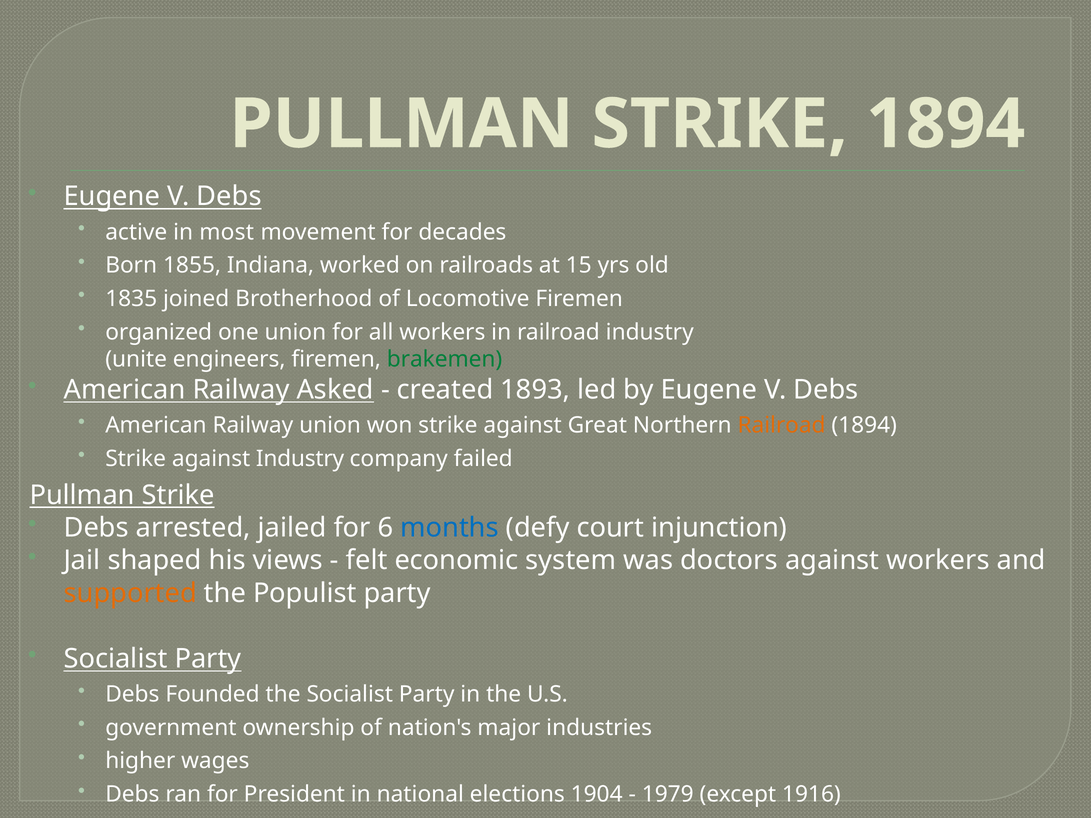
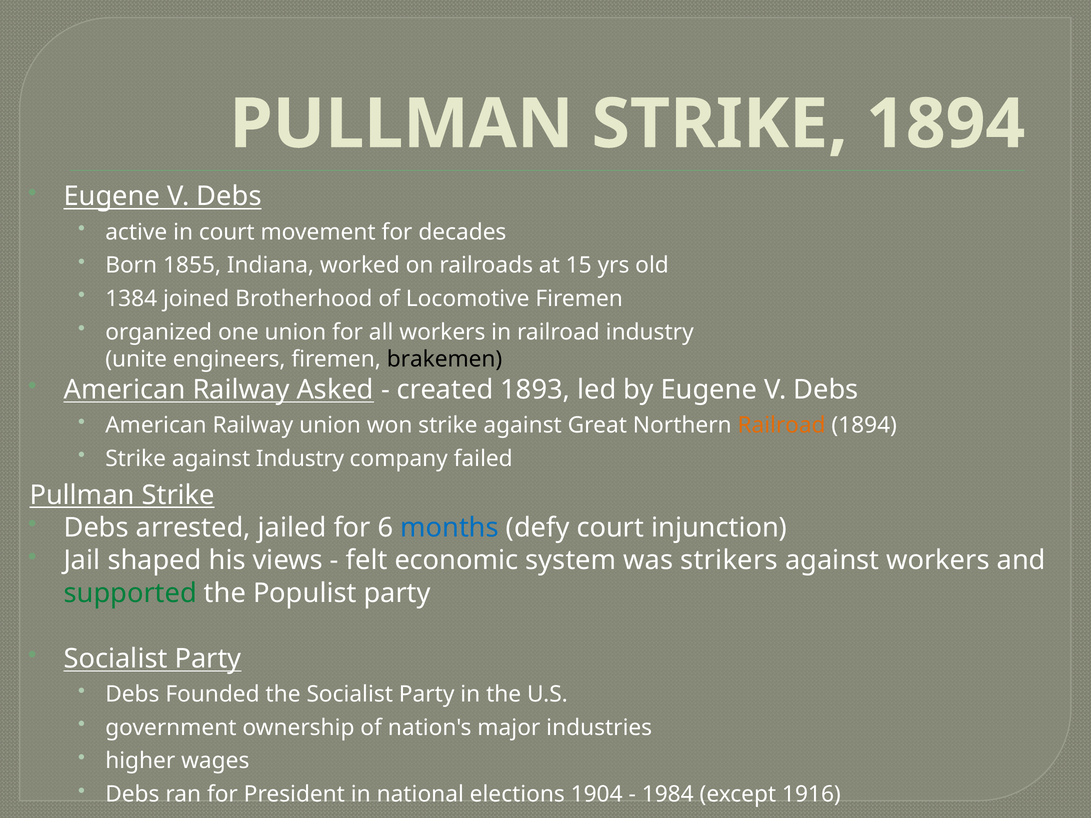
in most: most -> court
1835: 1835 -> 1384
brakemen colour: green -> black
doctors: doctors -> strikers
supported colour: orange -> green
1979: 1979 -> 1984
